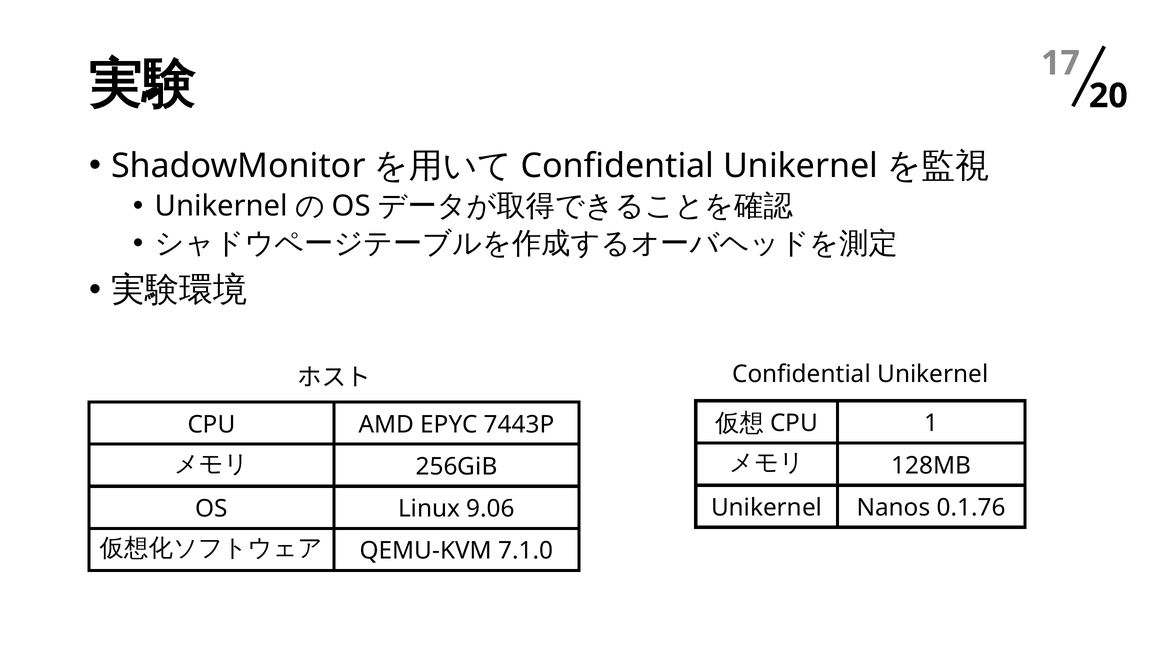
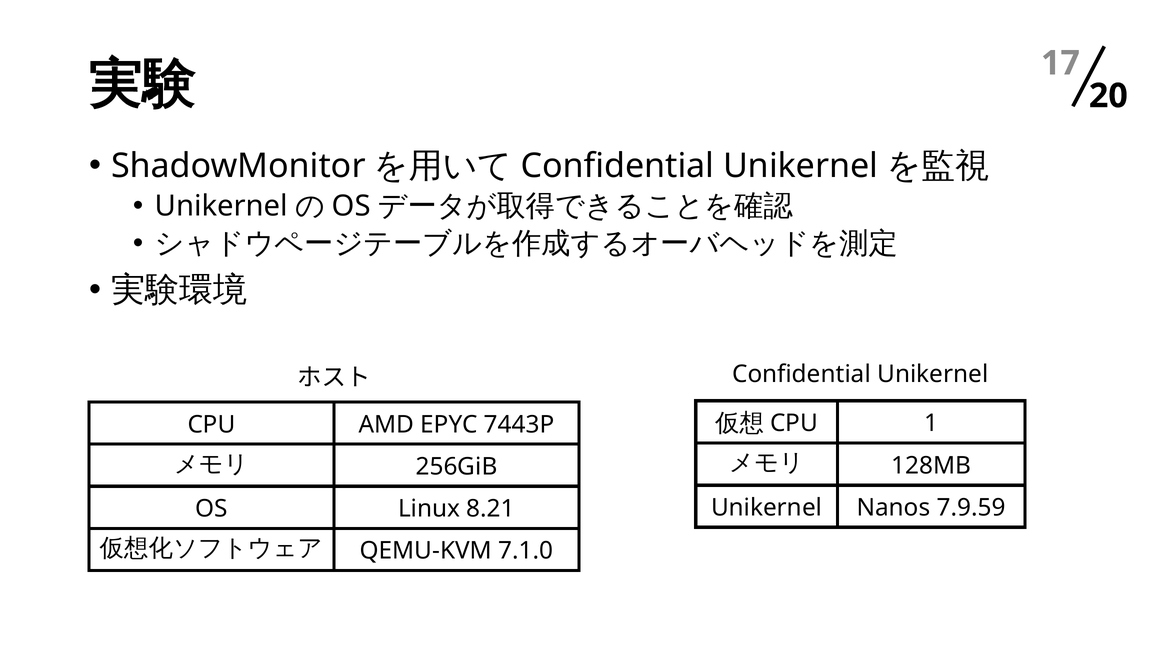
0.1.76: 0.1.76 -> 7.9.59
9.06: 9.06 -> 8.21
